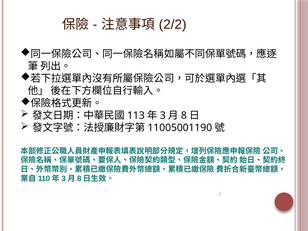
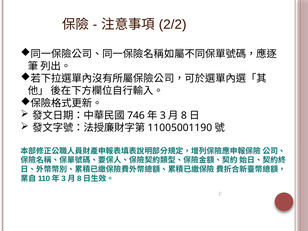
113: 113 -> 746
